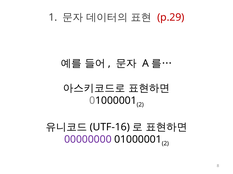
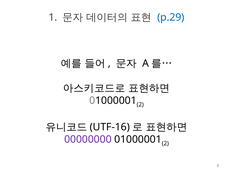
p.29 colour: red -> blue
